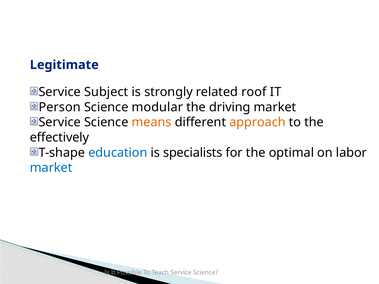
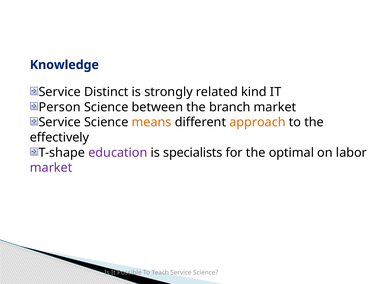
Legitimate: Legitimate -> Knowledge
Subject: Subject -> Distinct
roof: roof -> kind
modular: modular -> between
driving: driving -> branch
education colour: blue -> purple
market at (51, 168) colour: blue -> purple
